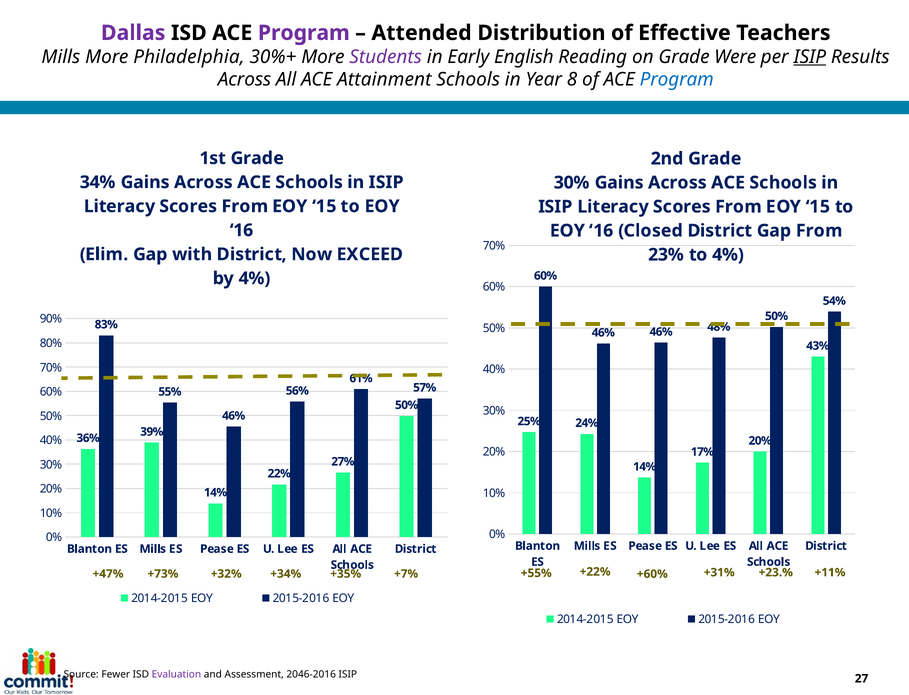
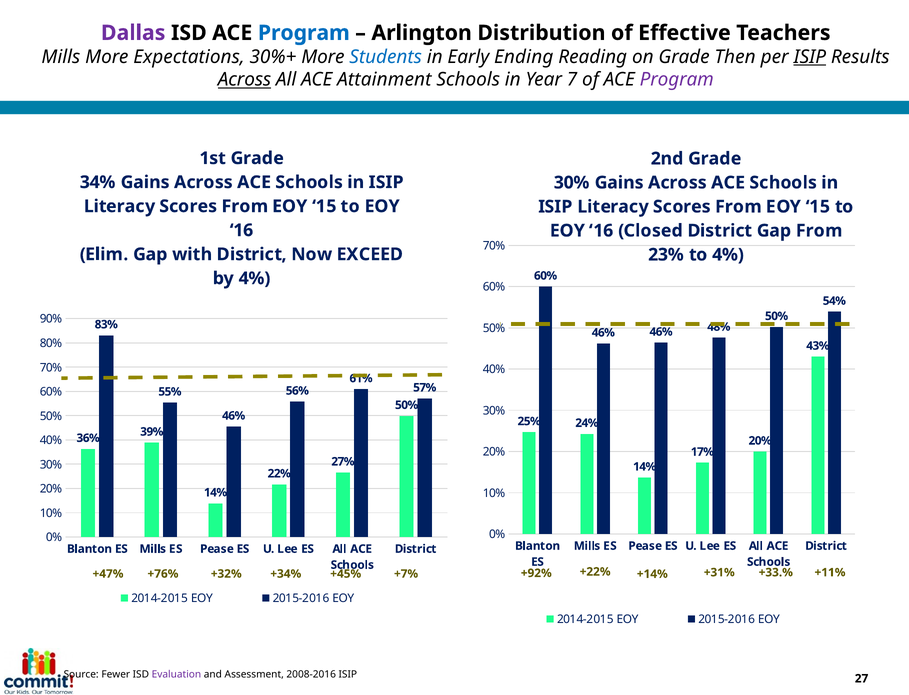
Program at (304, 33) colour: purple -> blue
Attended: Attended -> Arlington
Philadelphia: Philadelphia -> Expectations
Students colour: purple -> blue
English: English -> Ending
Were: Were -> Then
Across at (244, 80) underline: none -> present
8: 8 -> 7
Program at (677, 80) colour: blue -> purple
+55%: +55% -> +92%
+60%: +60% -> +14%
+23.%: +23.% -> +33.%
+73%: +73% -> +76%
+35%: +35% -> +45%
2046-2016: 2046-2016 -> 2008-2016
